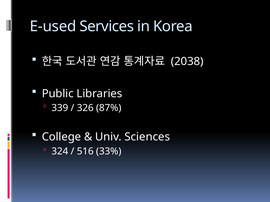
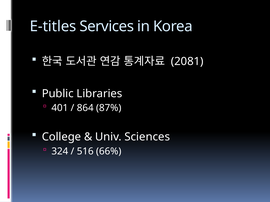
E-used: E-used -> E-titles
2038: 2038 -> 2081
339: 339 -> 401
326: 326 -> 864
33%: 33% -> 66%
